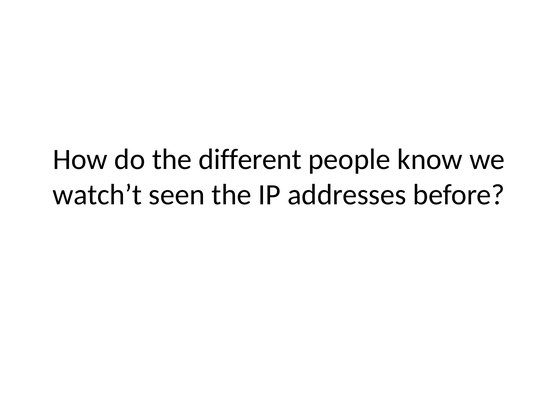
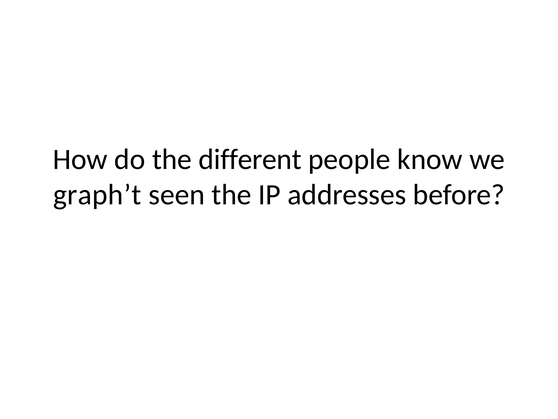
watch’t: watch’t -> graph’t
